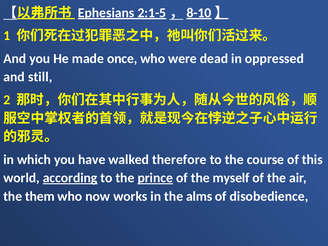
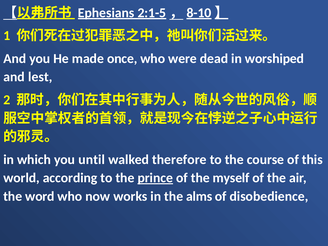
oppressed: oppressed -> worshiped
still: still -> lest
have: have -> until
according underline: present -> none
them: them -> word
